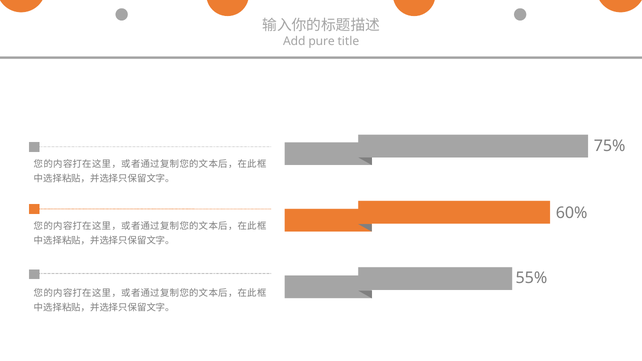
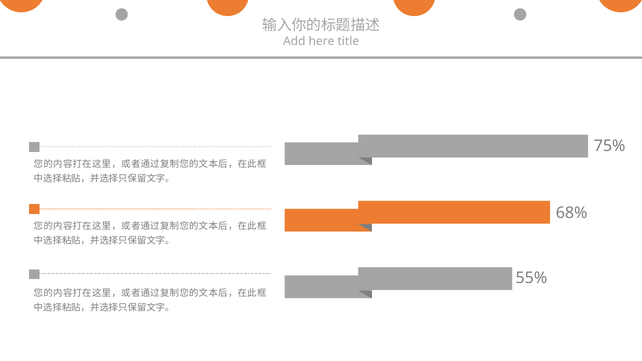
pure: pure -> here
60%: 60% -> 68%
